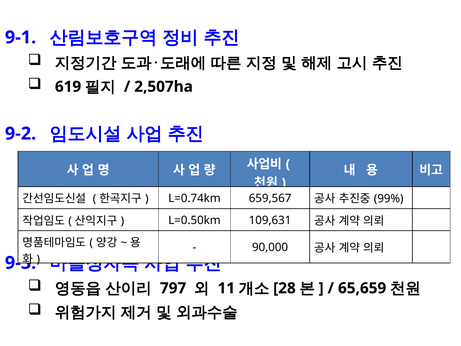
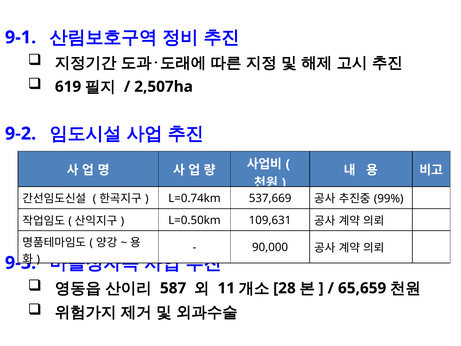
659,567: 659,567 -> 537,669
797: 797 -> 587
